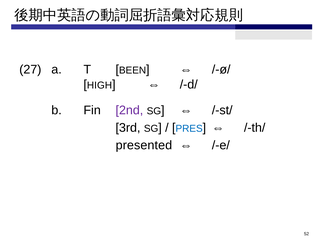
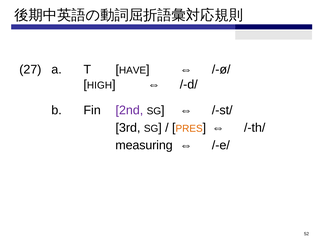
BEEN: BEEN -> HAVE
PRES colour: blue -> orange
presented: presented -> measuring
